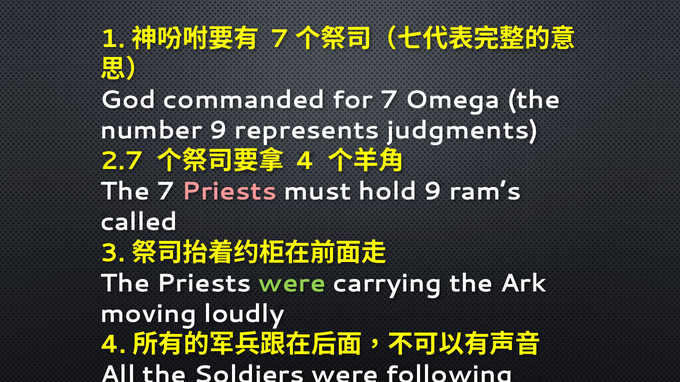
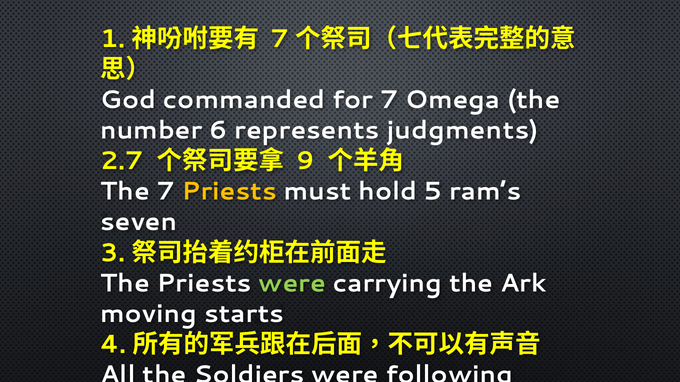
number 9: 9 -> 6
4: 4 -> 9
Priests at (229, 192) colour: pink -> yellow
hold 9: 9 -> 5
called: called -> seven
loudly: loudly -> starts
